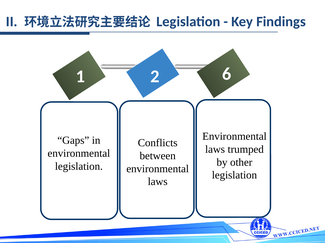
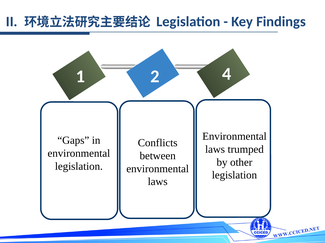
6: 6 -> 4
